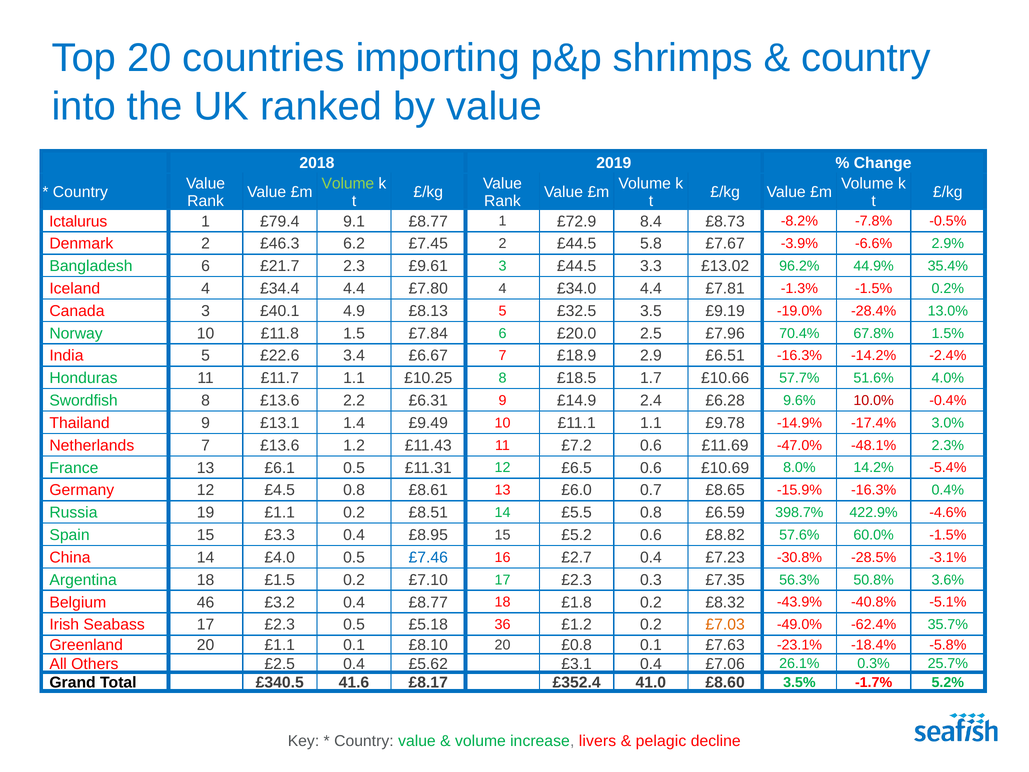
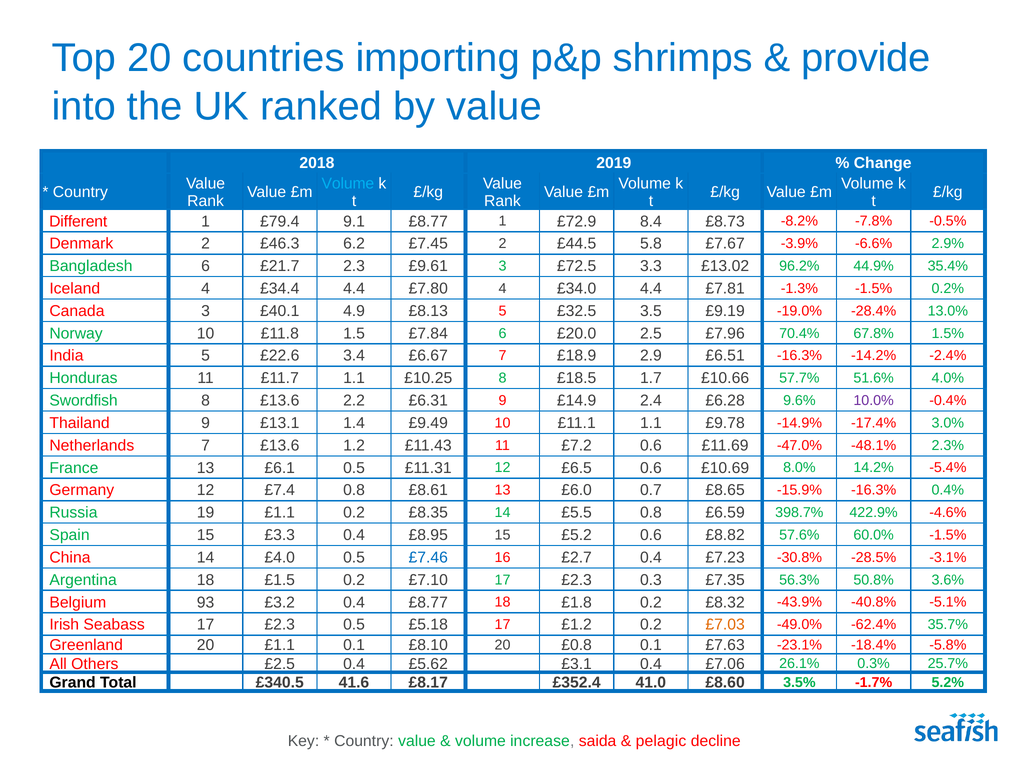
country at (866, 58): country -> provide
Volume at (348, 183) colour: light green -> light blue
Ictalurus: Ictalurus -> Different
3 £44.5: £44.5 -> £72.5
10.0% colour: red -> purple
£4.5: £4.5 -> £7.4
£8.51: £8.51 -> £8.35
46: 46 -> 93
£5.18 36: 36 -> 17
livers: livers -> saida
